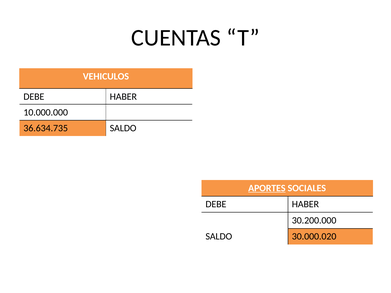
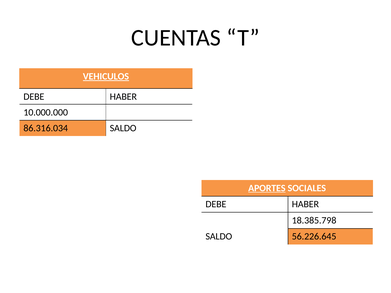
VEHICULOS underline: none -> present
36.634.735: 36.634.735 -> 86.316.034
30.200.000: 30.200.000 -> 18.385.798
30.000.020: 30.000.020 -> 56.226.645
